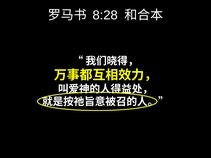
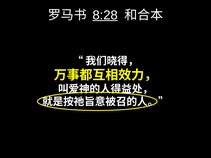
8:28 underline: none -> present
